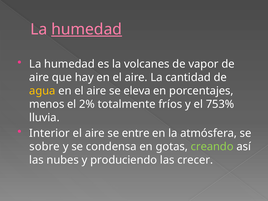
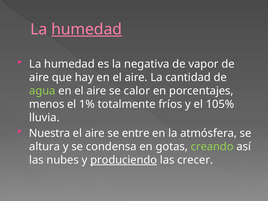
volcanes: volcanes -> negativa
agua colour: yellow -> light green
eleva: eleva -> calor
2%: 2% -> 1%
753%: 753% -> 105%
Interior: Interior -> Nuestra
sobre: sobre -> altura
produciendo underline: none -> present
